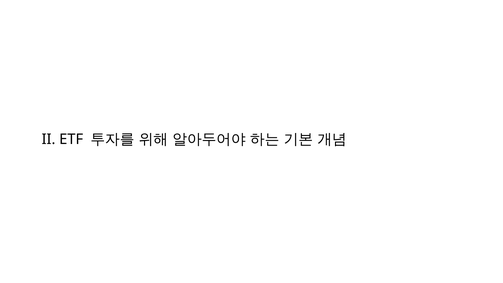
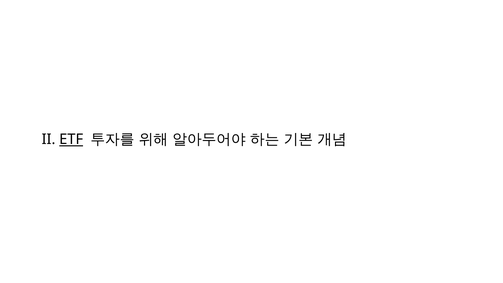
ETF underline: none -> present
